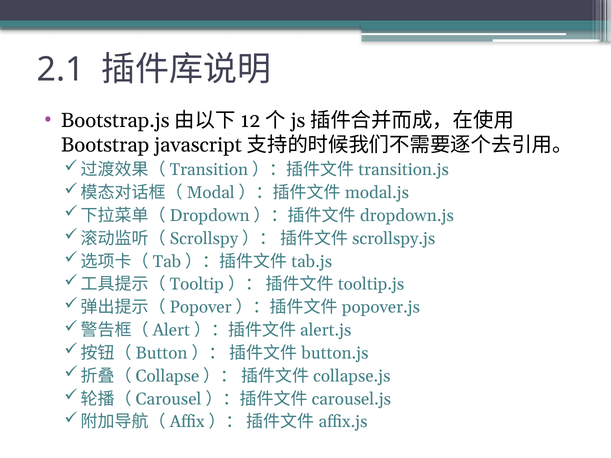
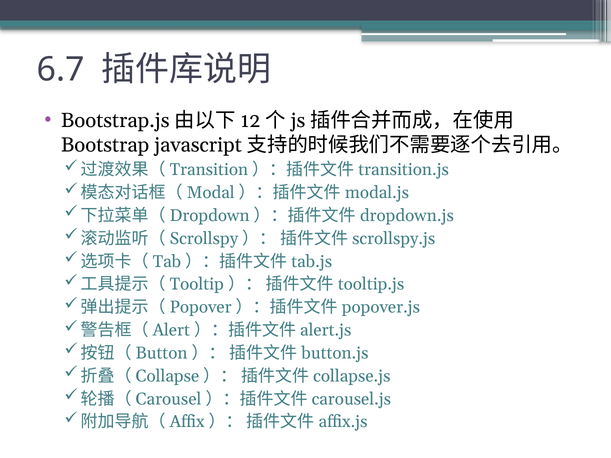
2.1: 2.1 -> 6.7
